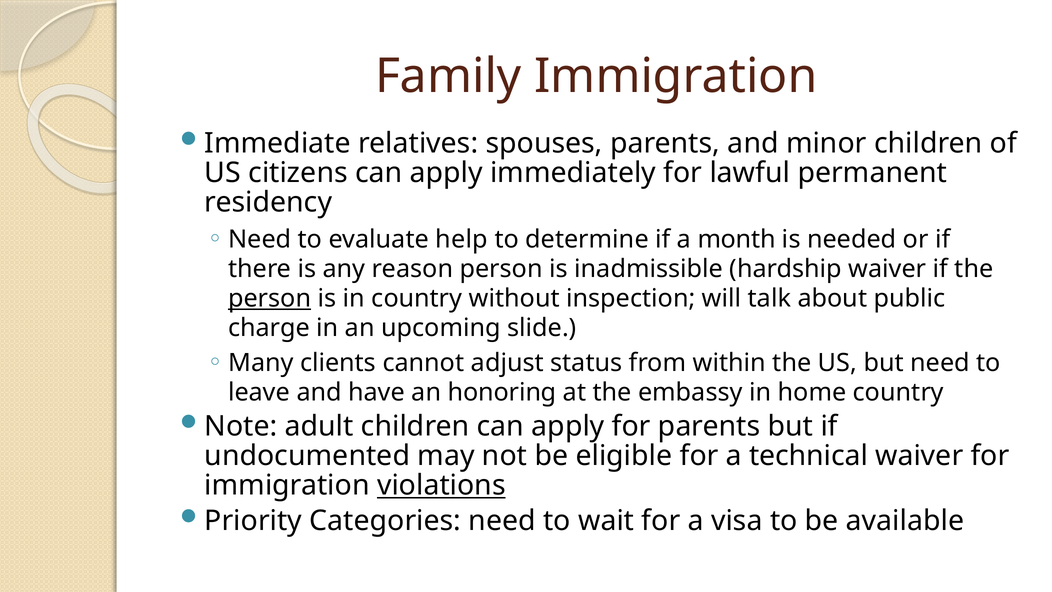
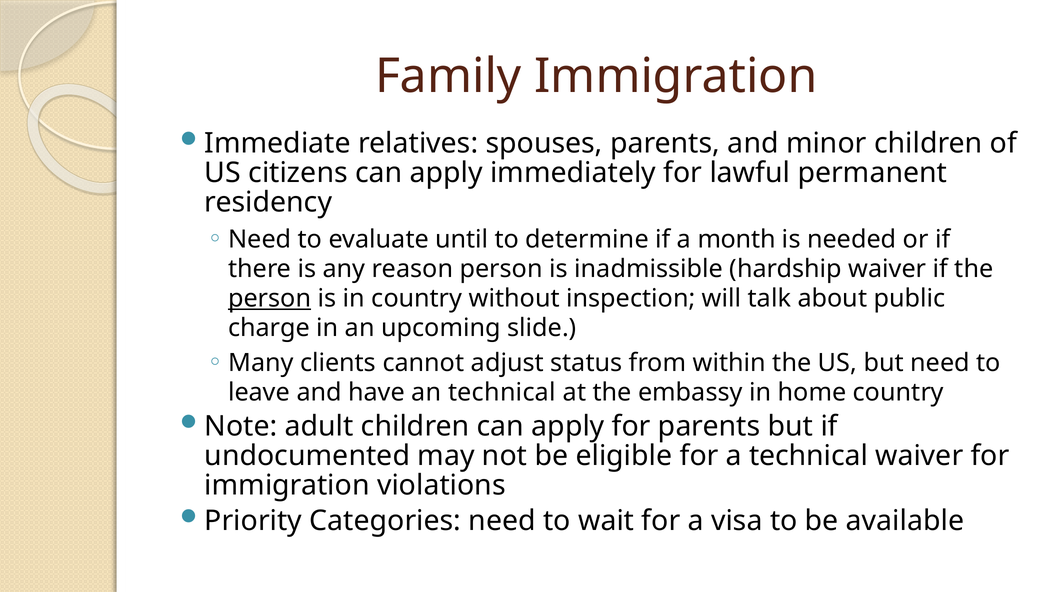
help: help -> until
an honoring: honoring -> technical
violations underline: present -> none
